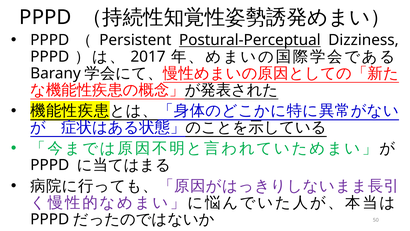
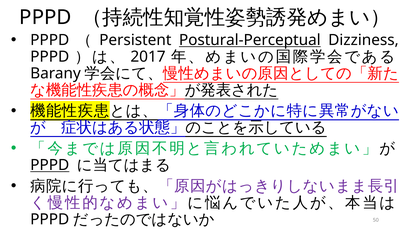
PPPD at (50, 165) underline: none -> present
